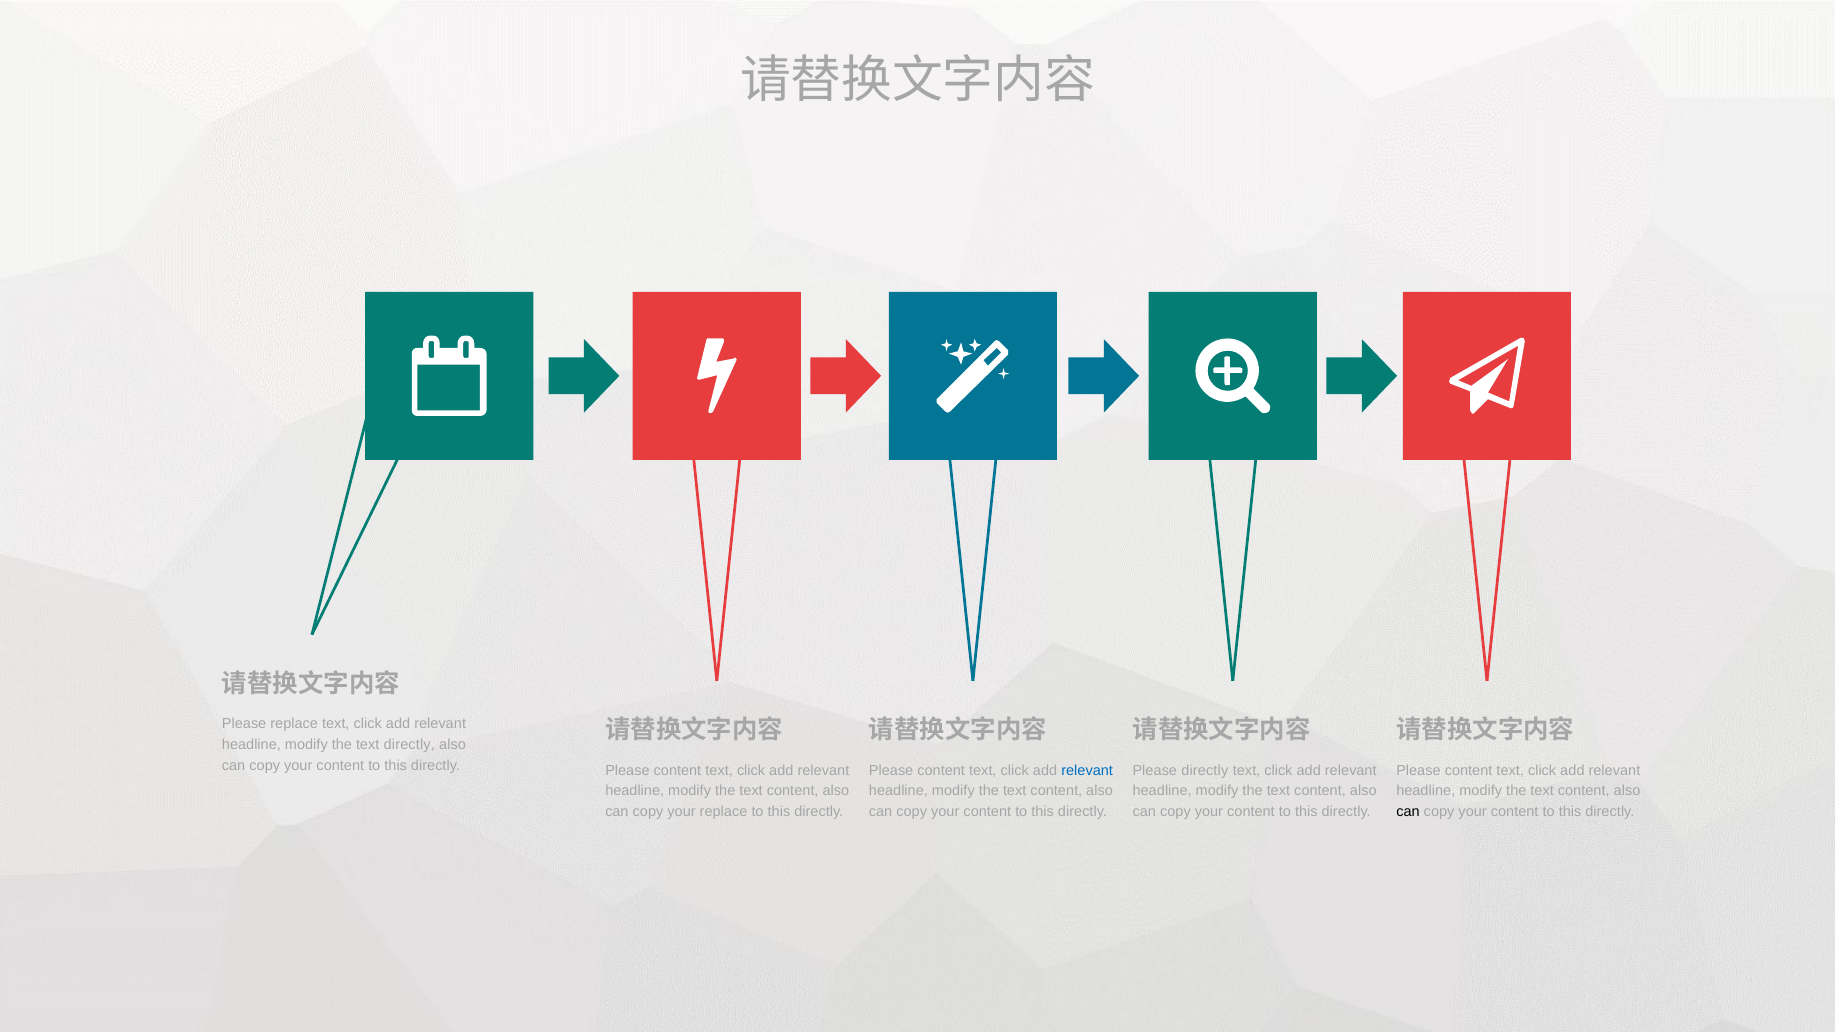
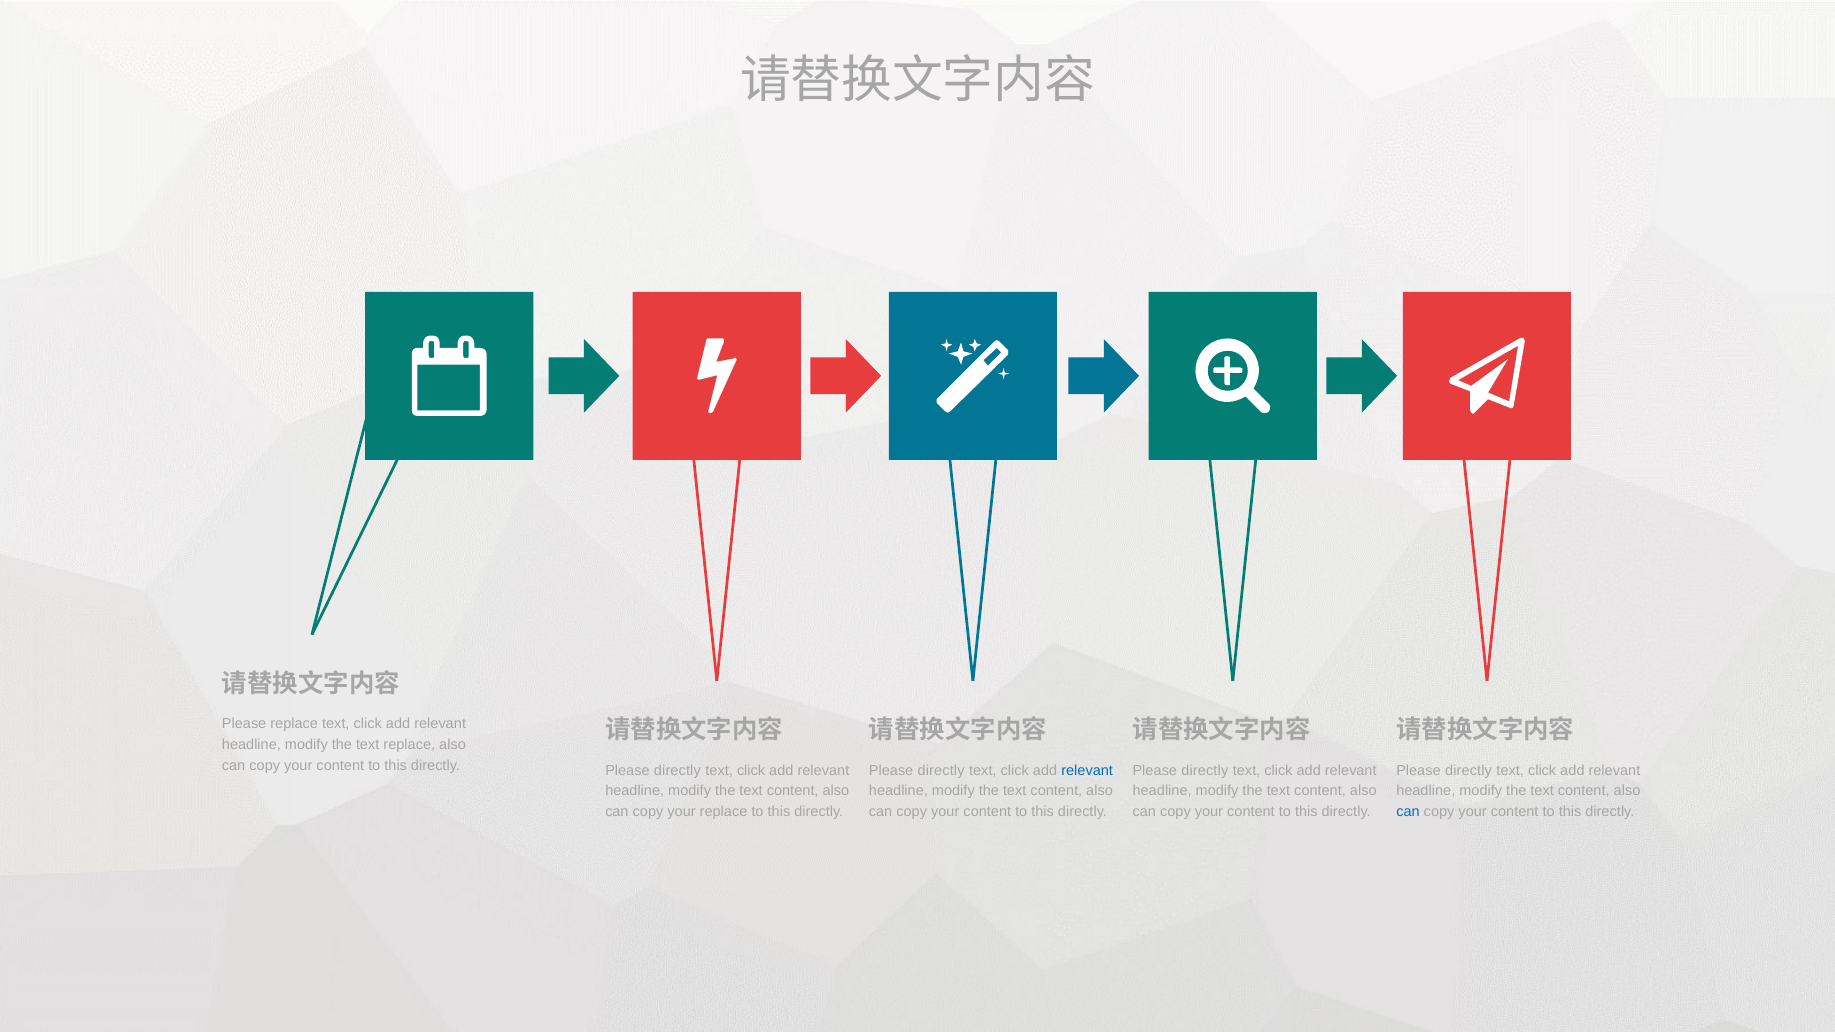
text directly: directly -> replace
content at (677, 770): content -> directly
content at (941, 770): content -> directly
content at (1469, 770): content -> directly
can at (1408, 812) colour: black -> blue
